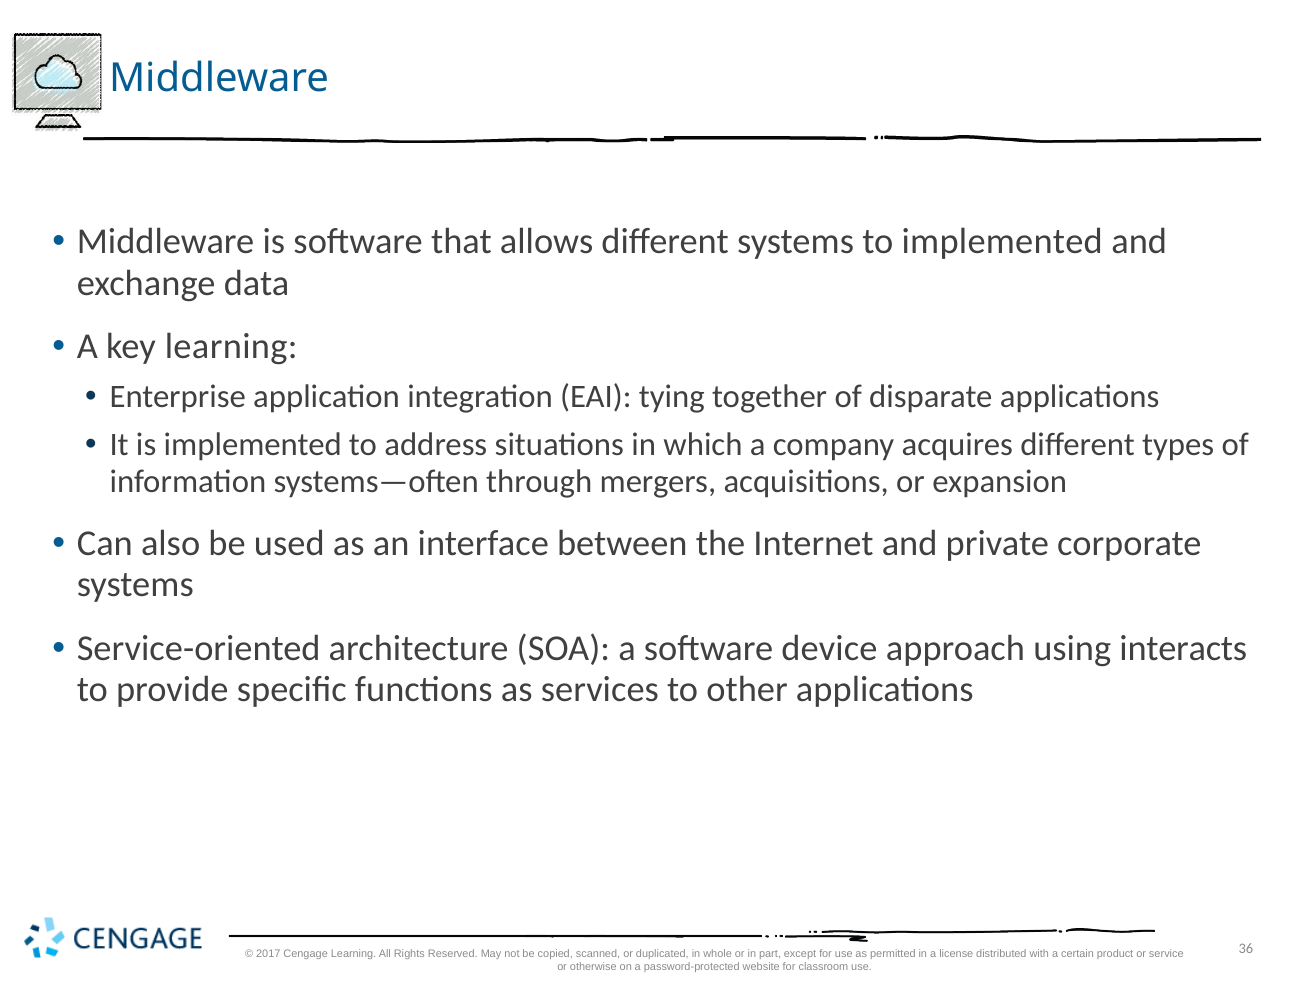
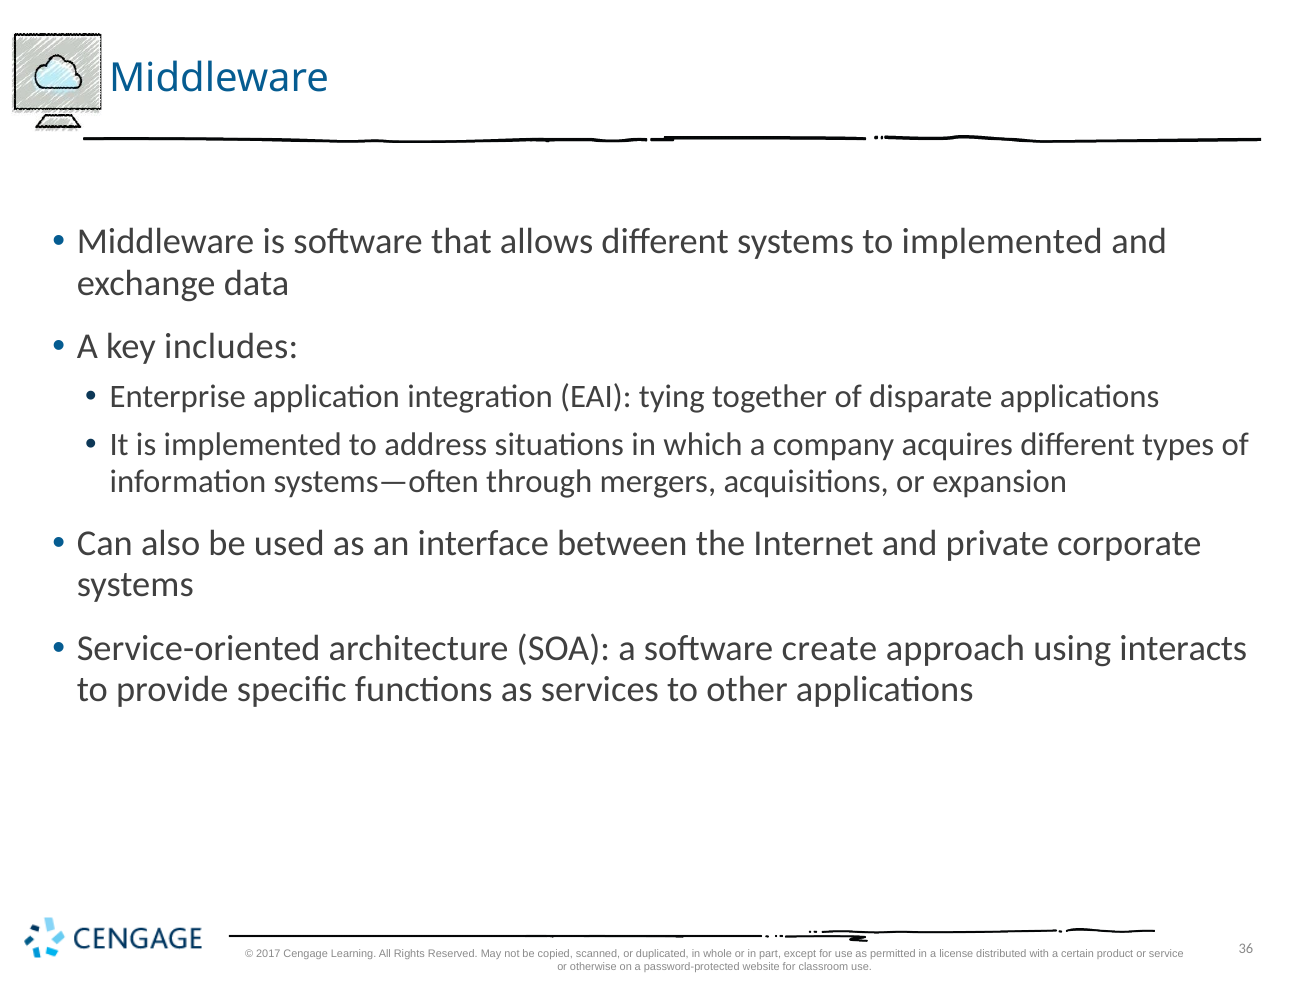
key learning: learning -> includes
device: device -> create
